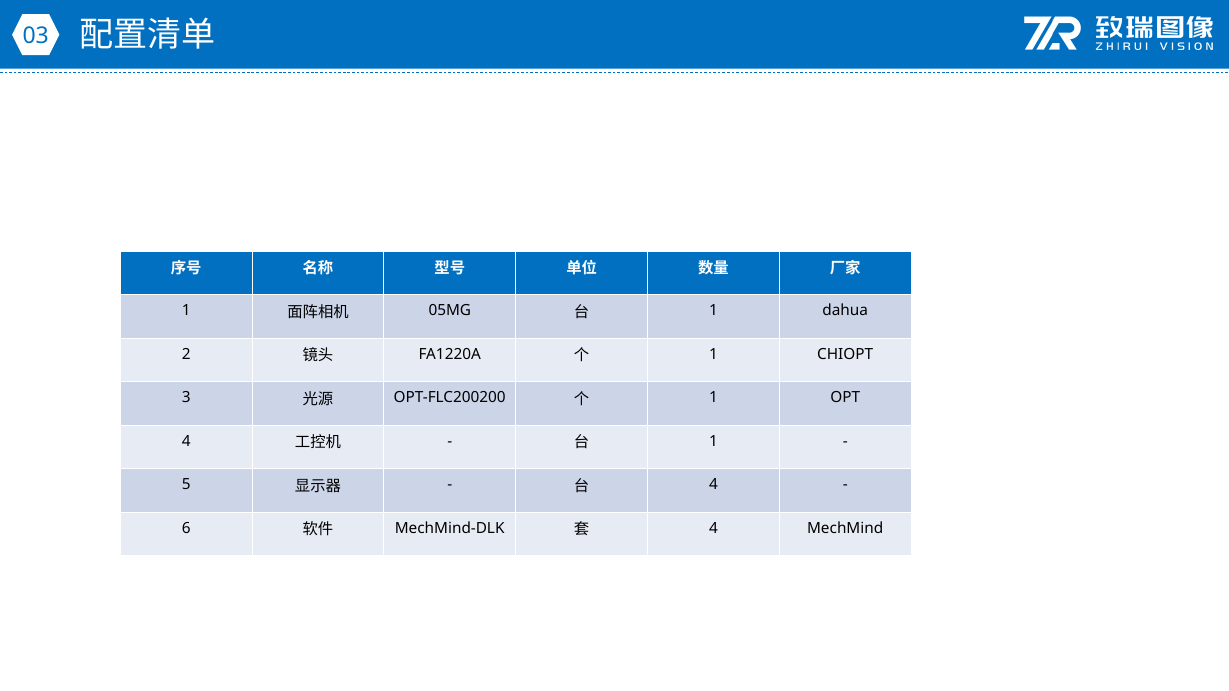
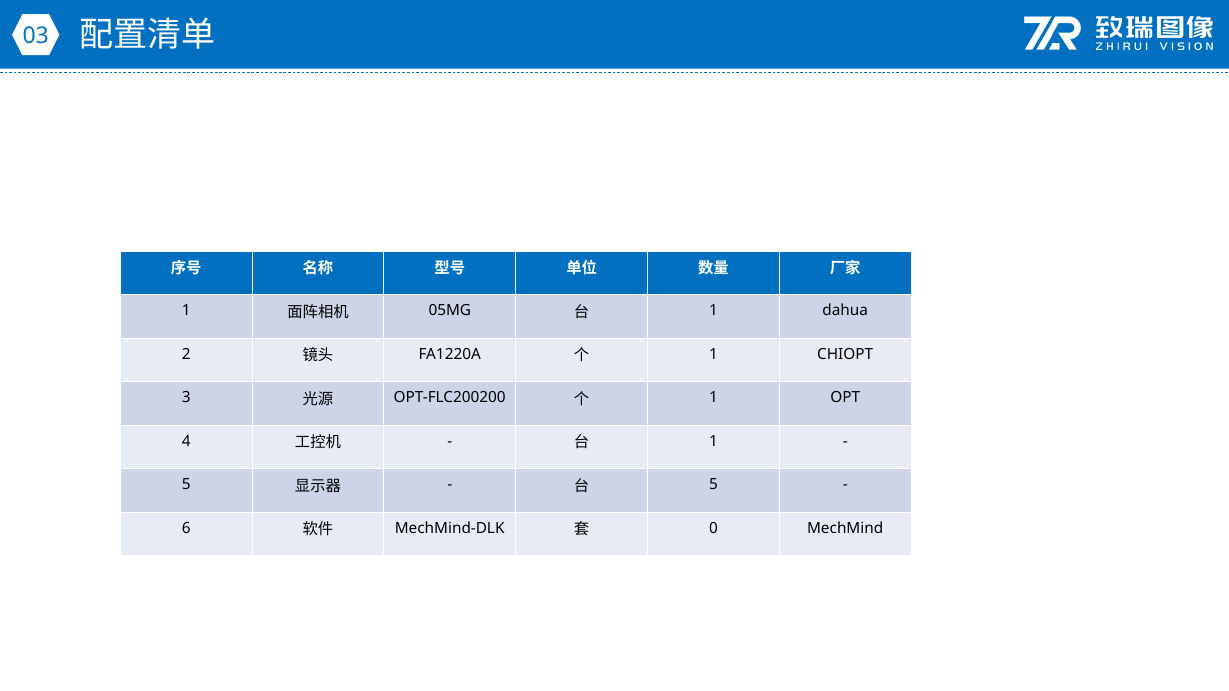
4 at (713, 485): 4 -> 5
4 at (713, 529): 4 -> 0
